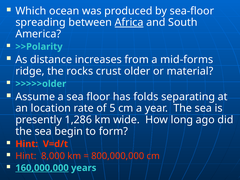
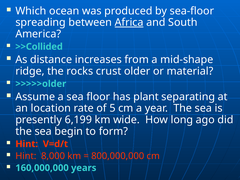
>>Polarity: >>Polarity -> >>Collided
mid-forms: mid-forms -> mid-shape
folds: folds -> plant
1,286: 1,286 -> 6,199
160,000,000 underline: present -> none
